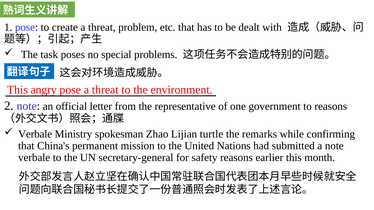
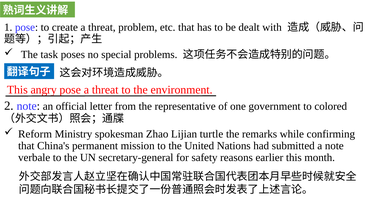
to reasons: reasons -> colored
Verbale at (35, 134): Verbale -> Reform
